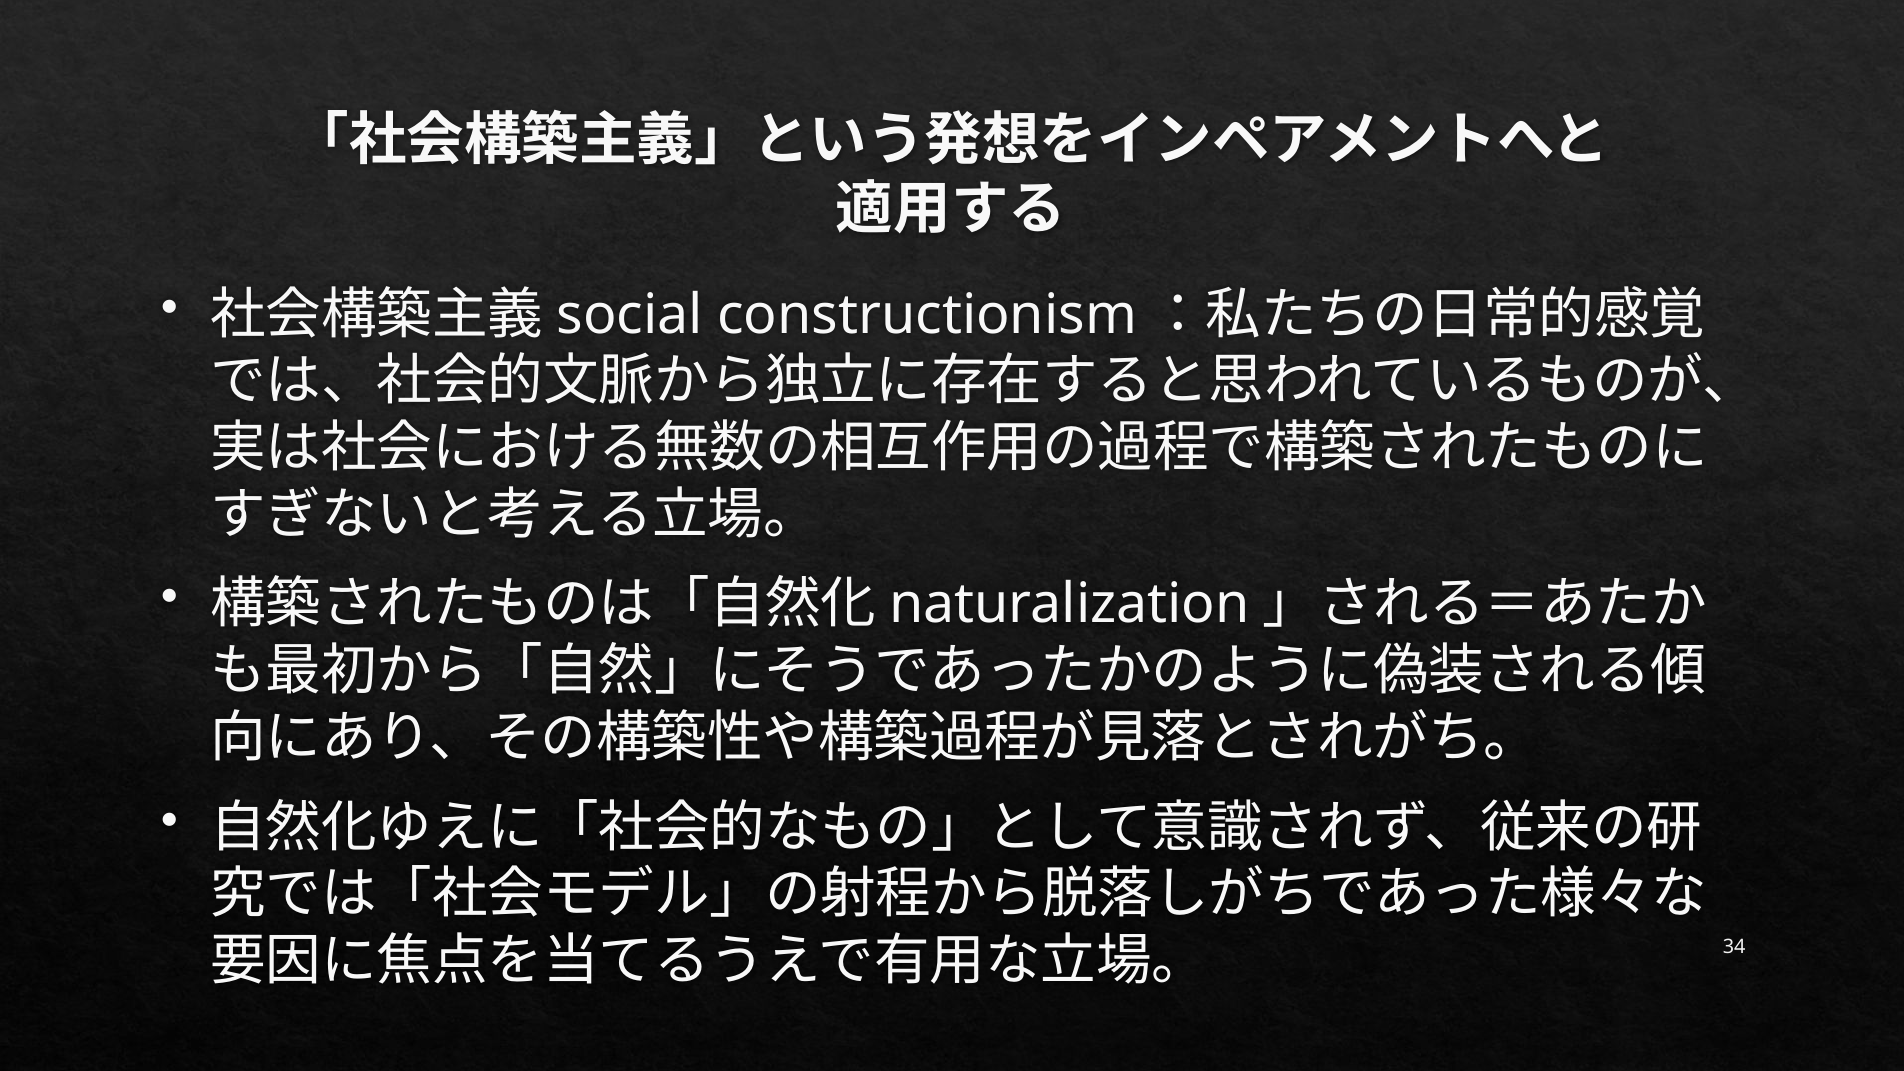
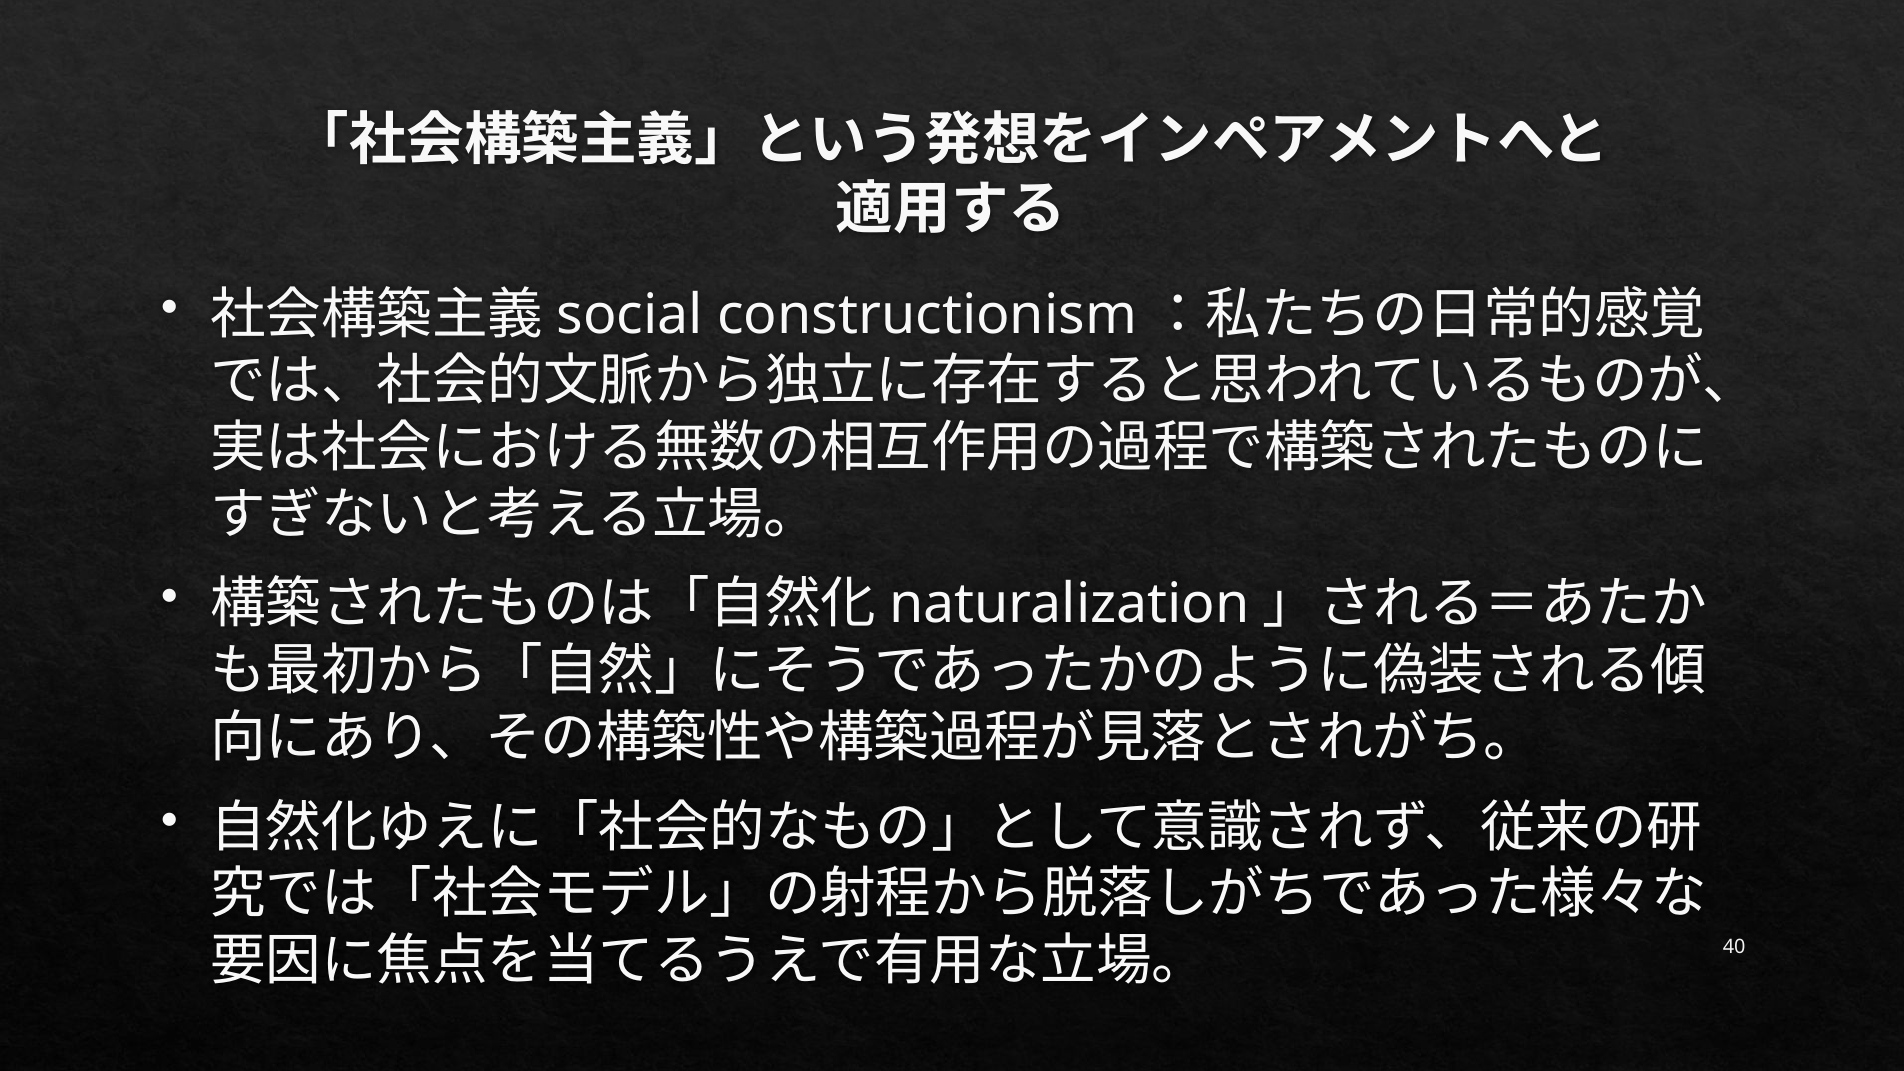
34: 34 -> 40
